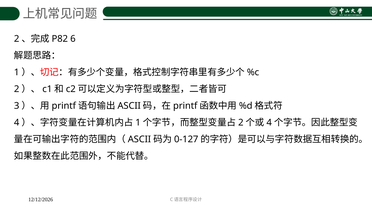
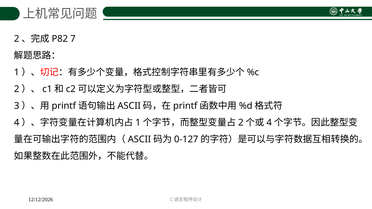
6: 6 -> 7
